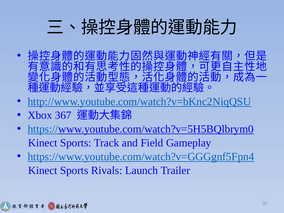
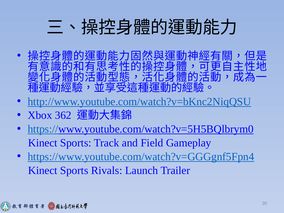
367: 367 -> 362
